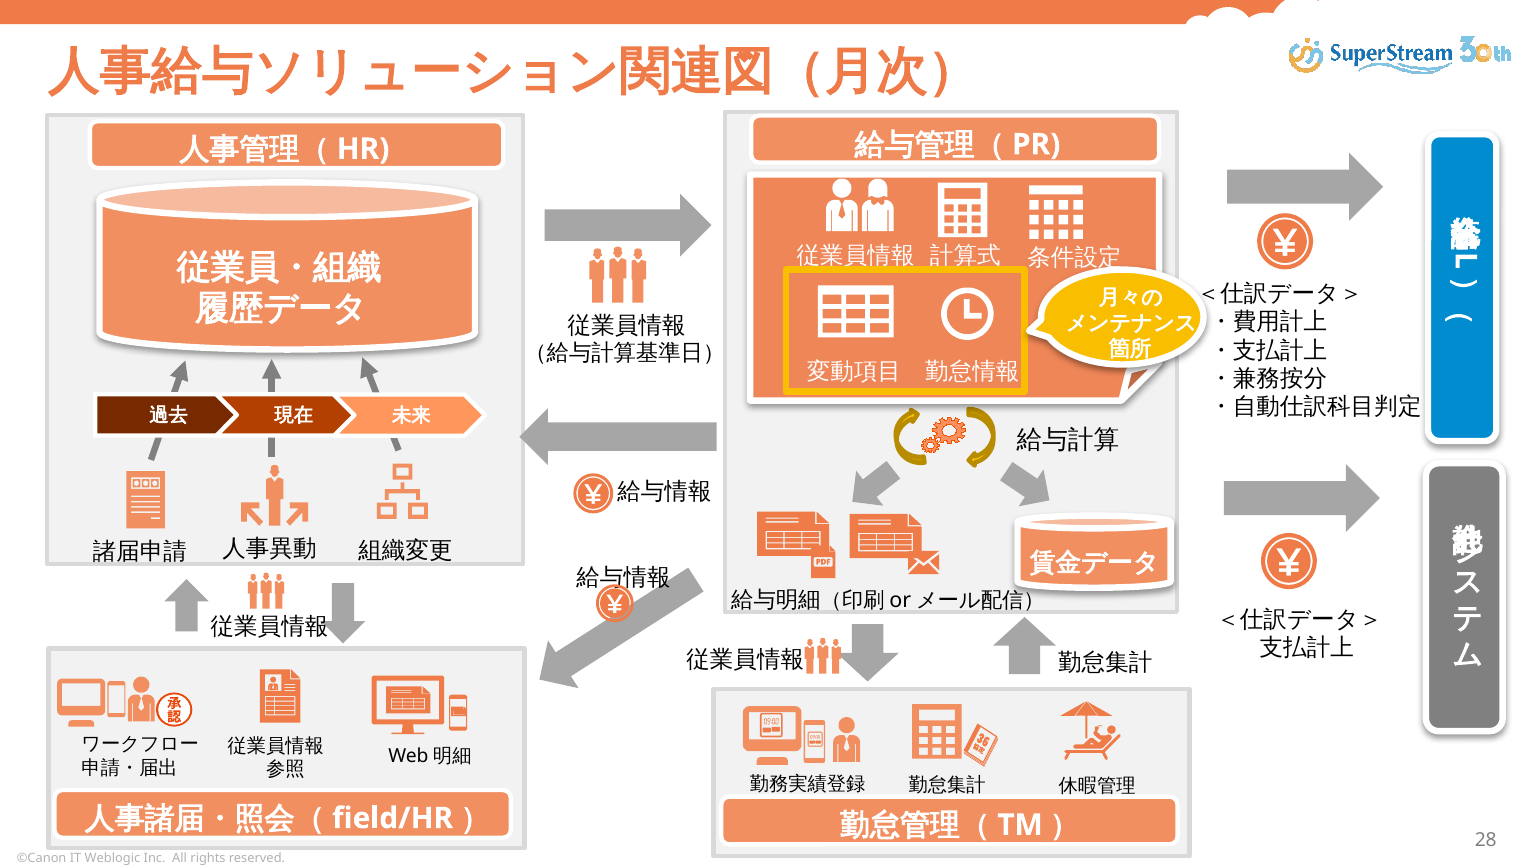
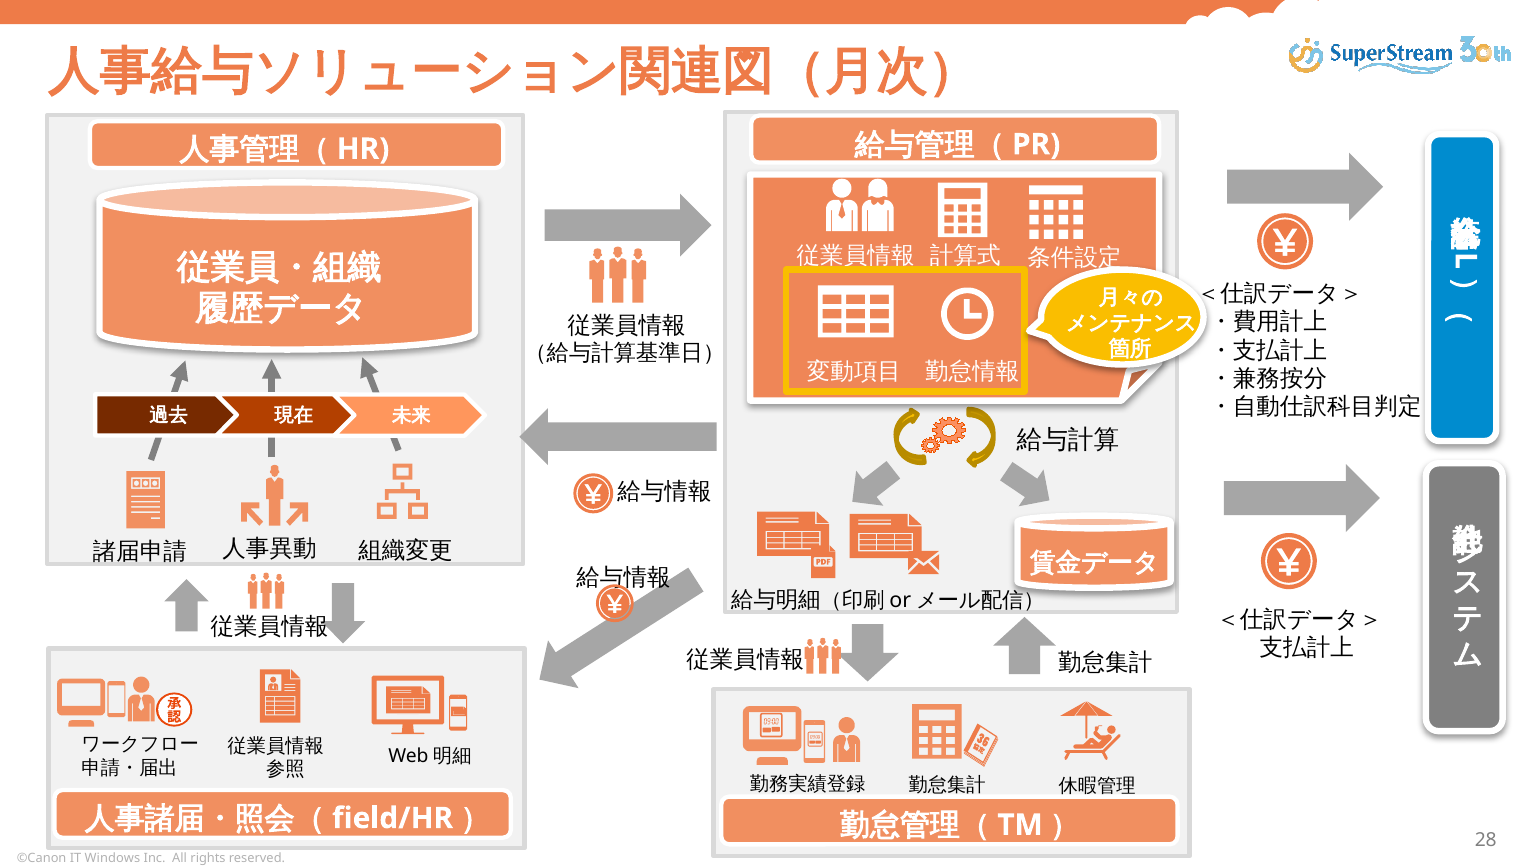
Weblogic: Weblogic -> Windows
